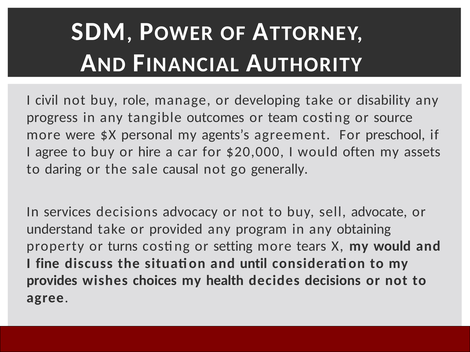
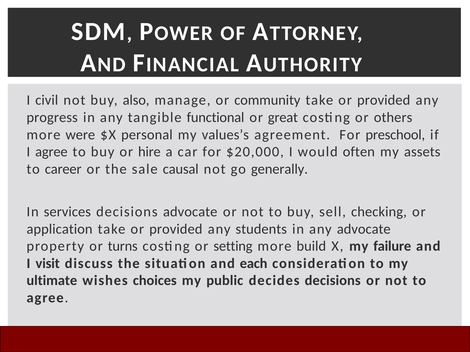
role: role -> also
developing: developing -> community
disability at (384, 100): disability -> provided
outcomes: outcomes -> functional
team: team -> great
source: source -> others
agents’s: agents’s -> values’s
daring: daring -> career
decisions advocacy: advocacy -> advocate
advocate: advocate -> checking
understand: understand -> application
program: program -> students
any obtaining: obtaining -> advocate
tears: tears -> build
my would: would -> failure
fine: fine -> visit
until: until -> each
provides: provides -> ultimate
health: health -> public
